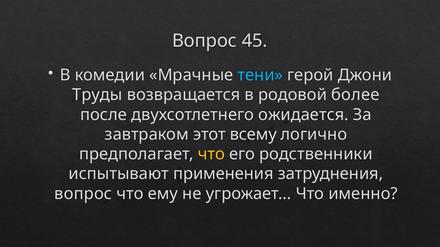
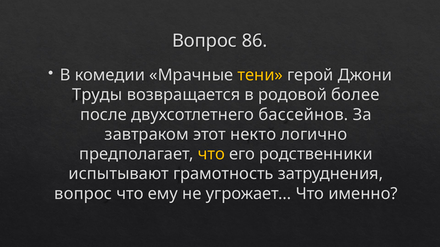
45: 45 -> 86
тени colour: light blue -> yellow
ожидается: ожидается -> бассейнов
всему: всему -> некто
применения: применения -> грамотность
